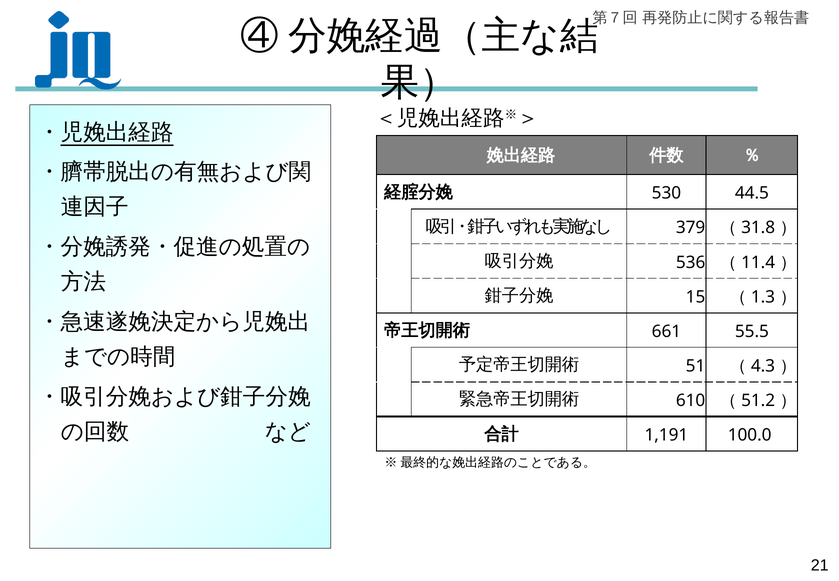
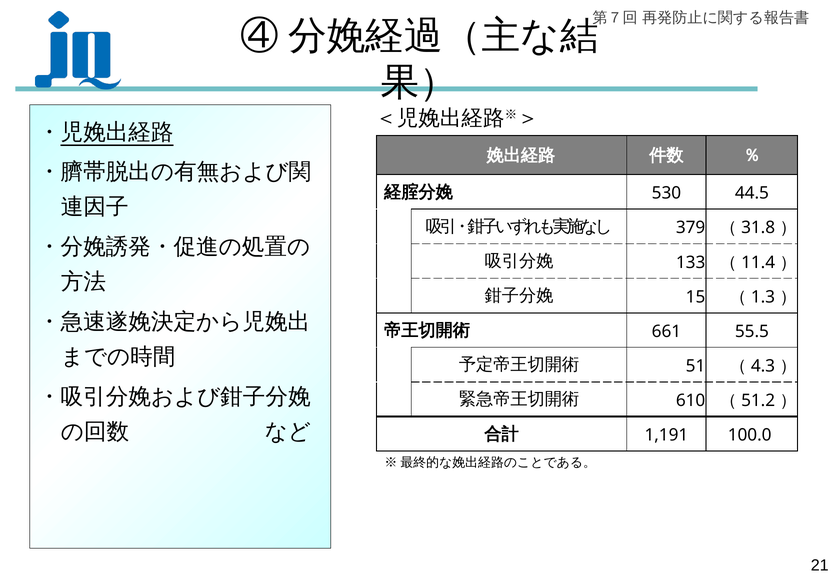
536: 536 -> 133
